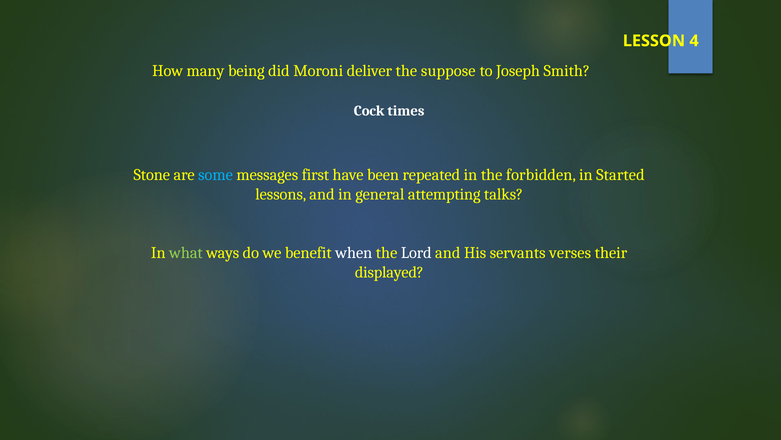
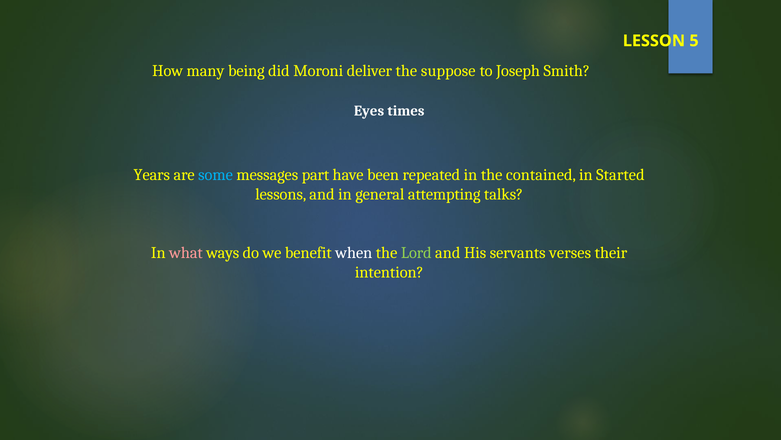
4: 4 -> 5
Cock: Cock -> Eyes
Stone: Stone -> Years
first: first -> part
forbidden: forbidden -> contained
what colour: light green -> pink
Lord colour: white -> light green
displayed: displayed -> intention
